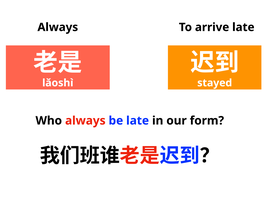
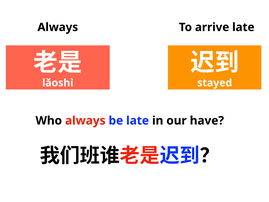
form: form -> have
